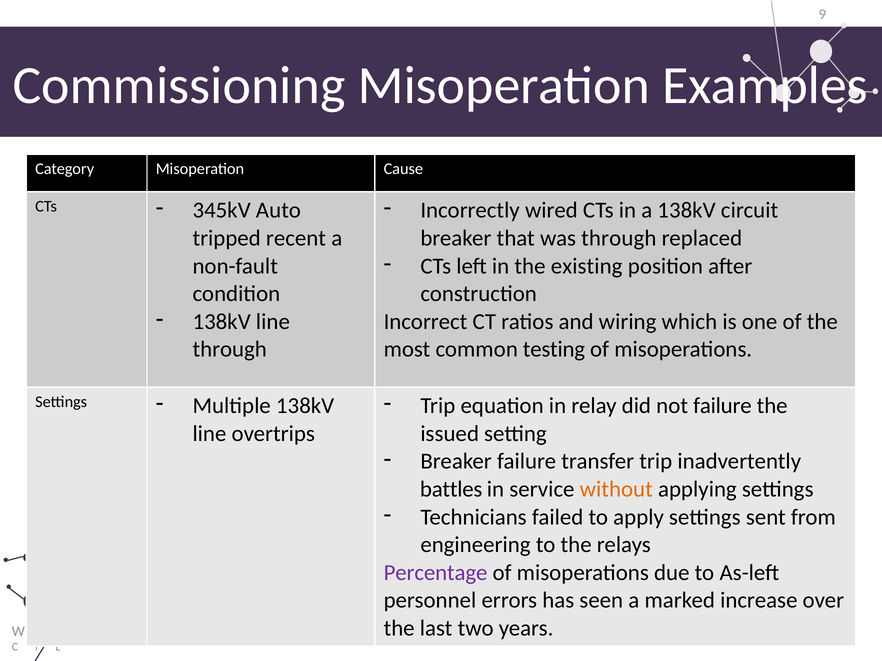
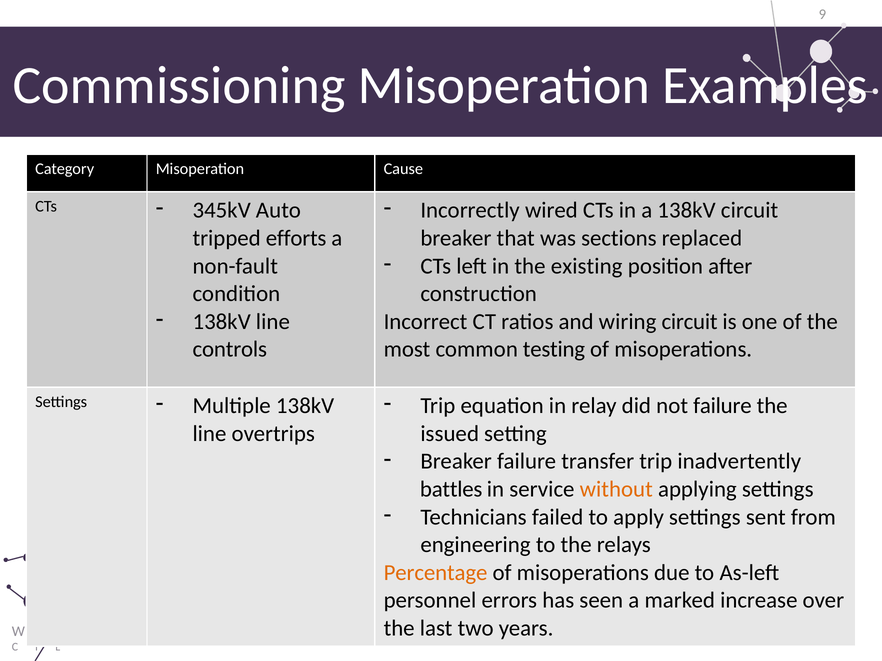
recent: recent -> efforts
was through: through -> sections
wiring which: which -> circuit
through at (230, 350): through -> controls
Percentage colour: purple -> orange
